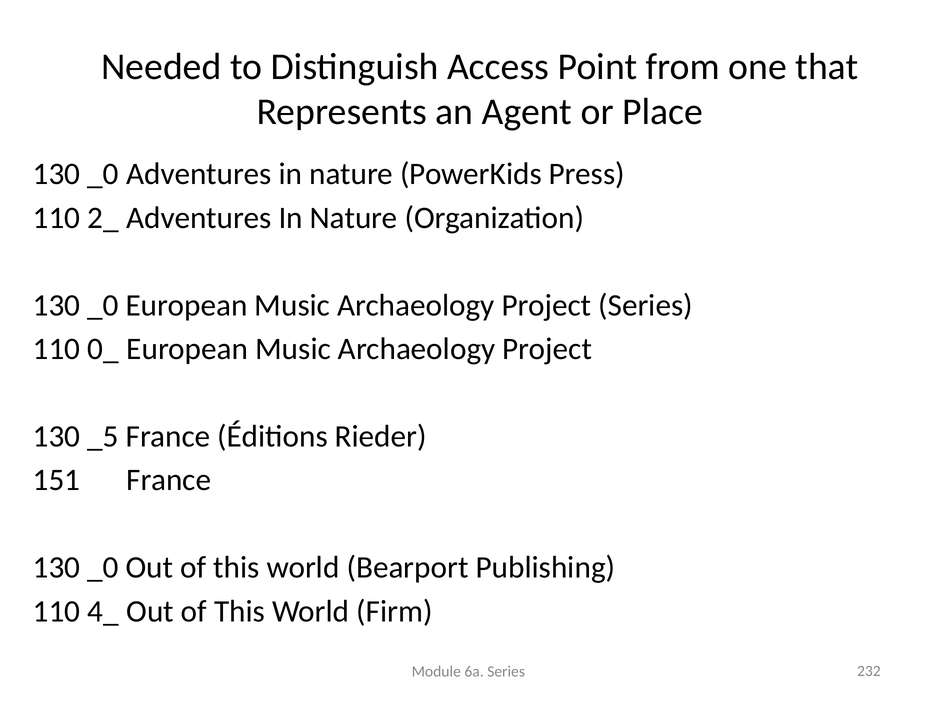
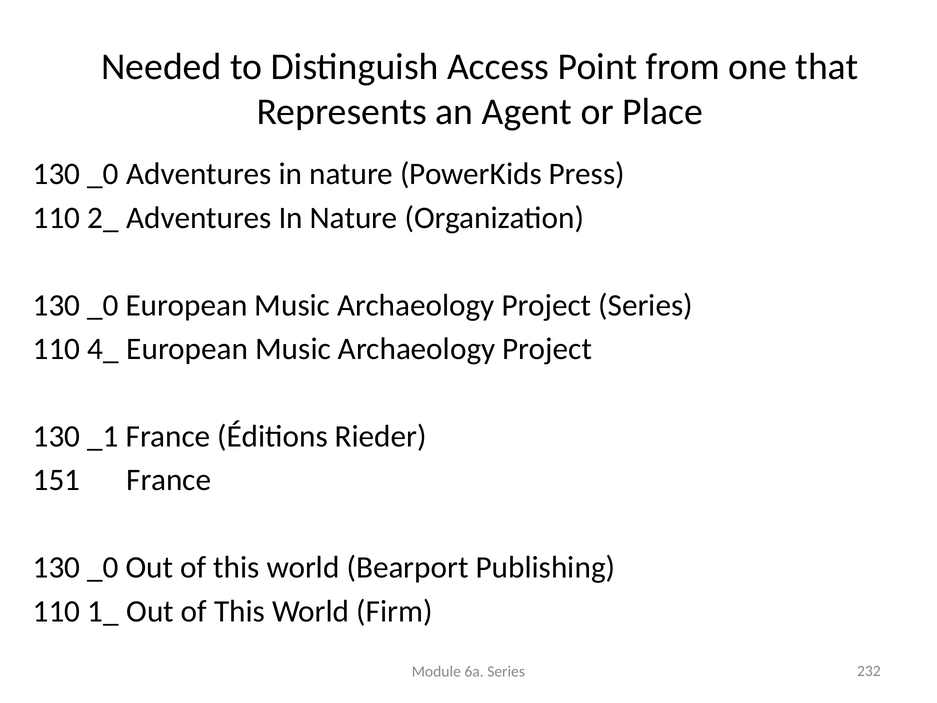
0_: 0_ -> 4_
_5: _5 -> _1
4_: 4_ -> 1_
